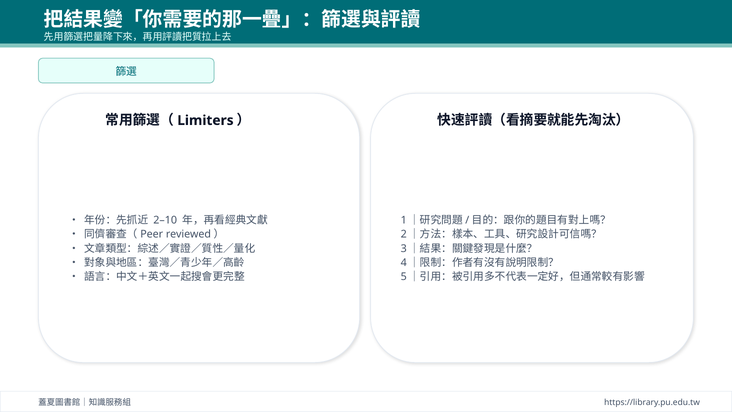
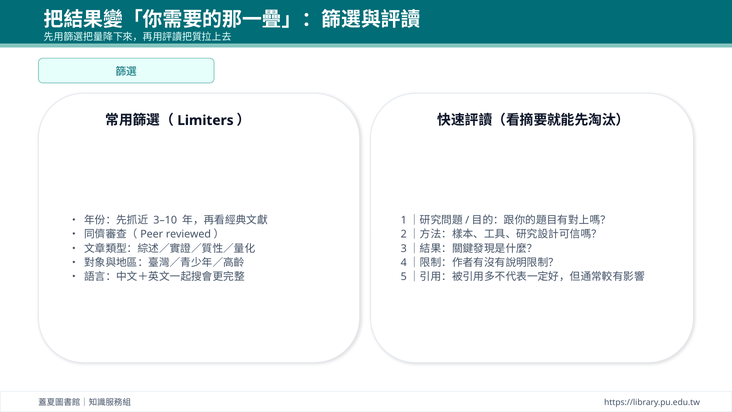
2–10: 2–10 -> 3–10
